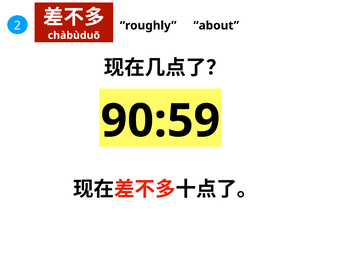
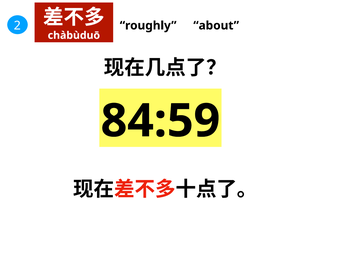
90:59: 90:59 -> 84:59
